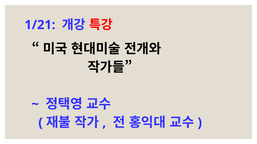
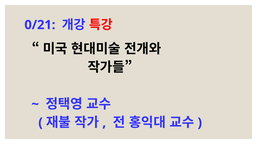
1/21: 1/21 -> 0/21
